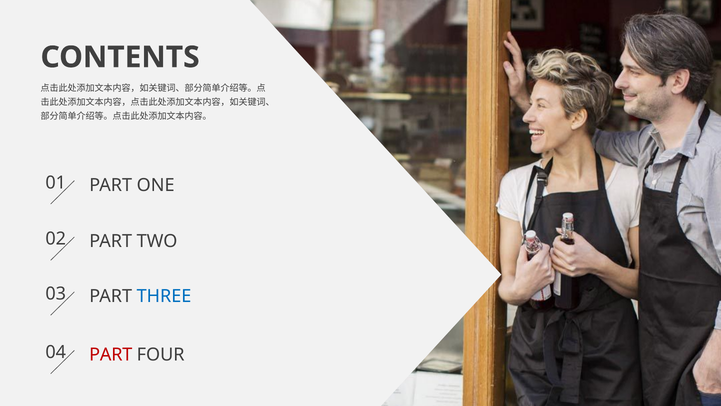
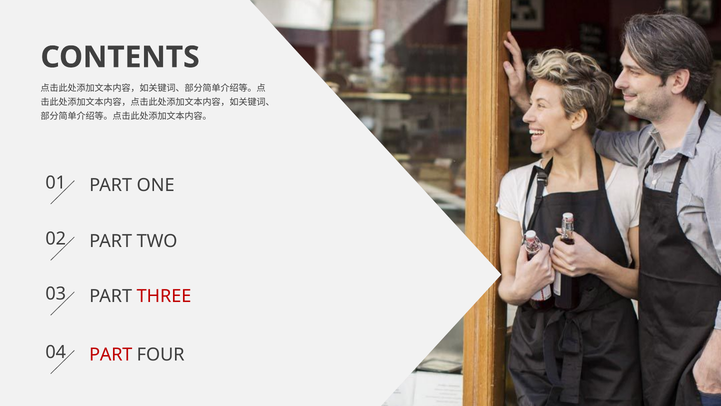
THREE colour: blue -> red
